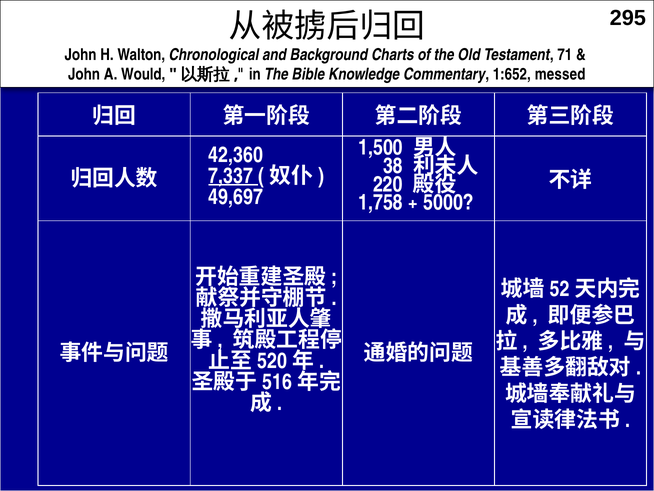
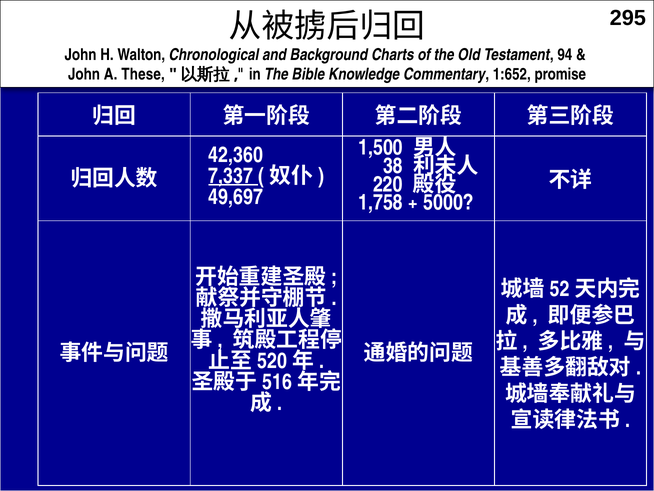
71: 71 -> 94
Would: Would -> These
messed: messed -> promise
